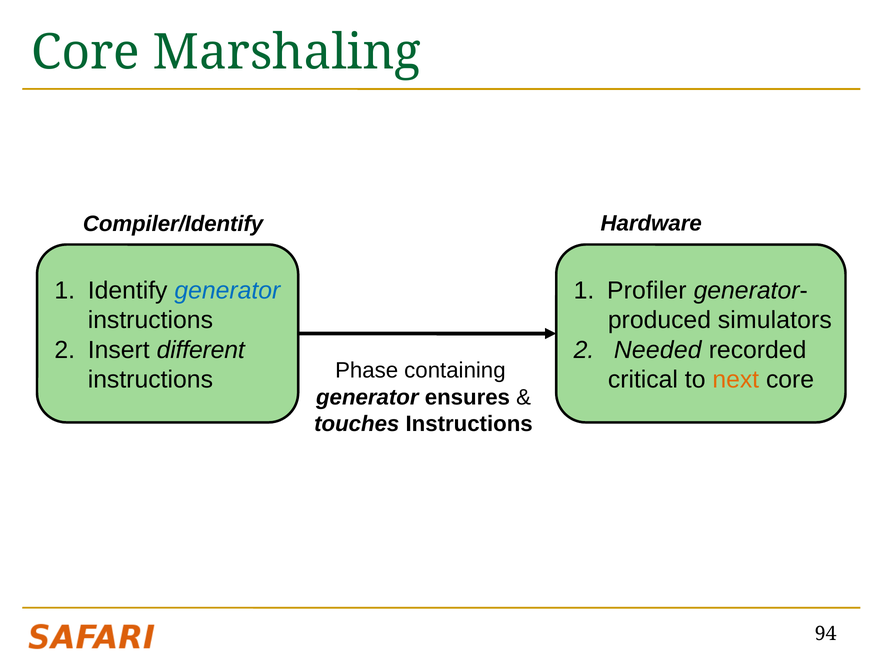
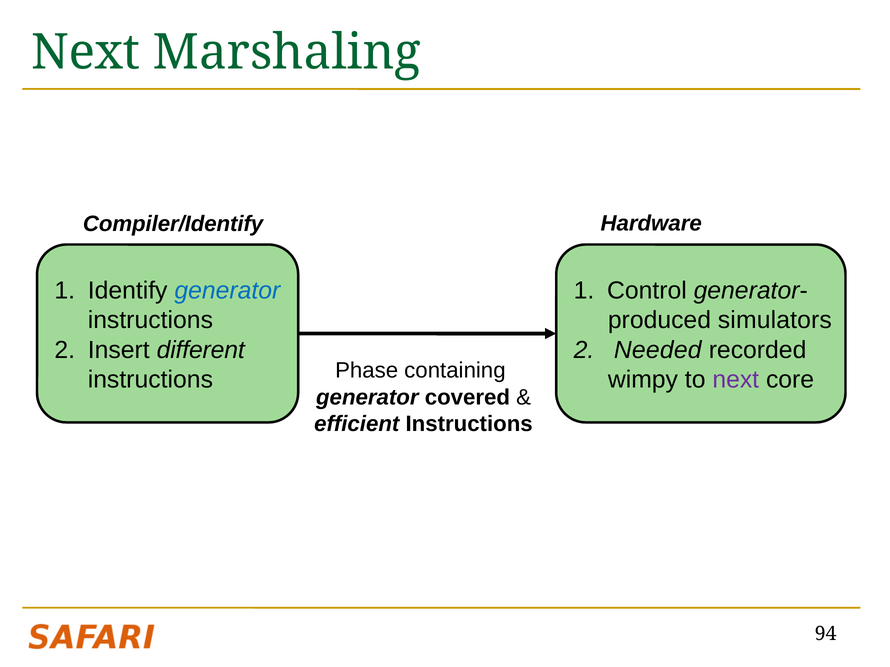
Core at (86, 52): Core -> Next
Profiler: Profiler -> Control
critical: critical -> wimpy
next at (736, 380) colour: orange -> purple
ensures: ensures -> covered
touches: touches -> efficient
